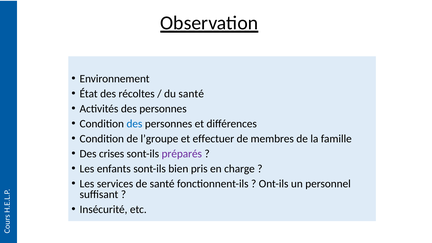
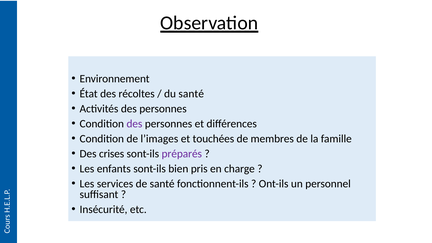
des at (134, 124) colour: blue -> purple
l’groupe: l’groupe -> l’images
effectuer: effectuer -> touchées
